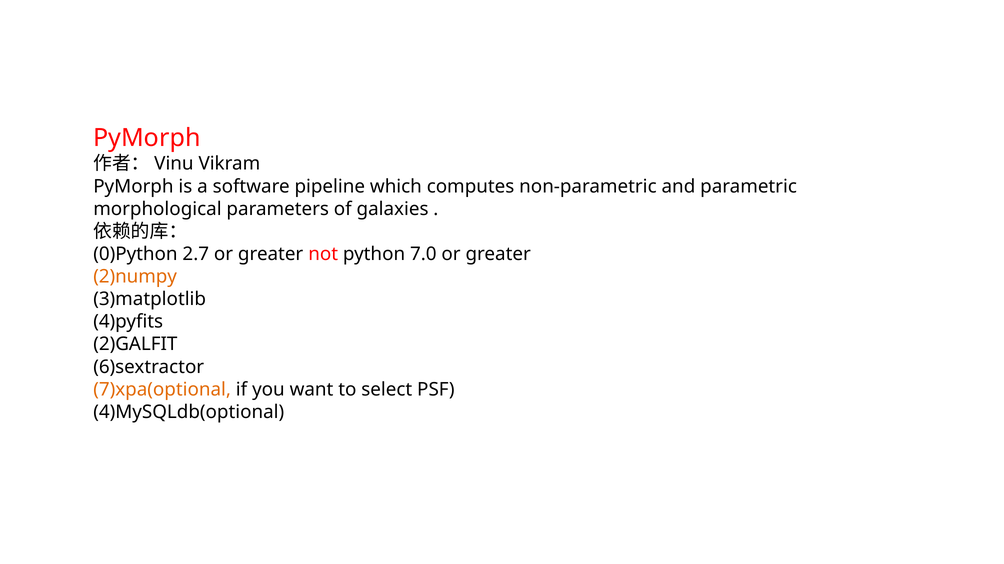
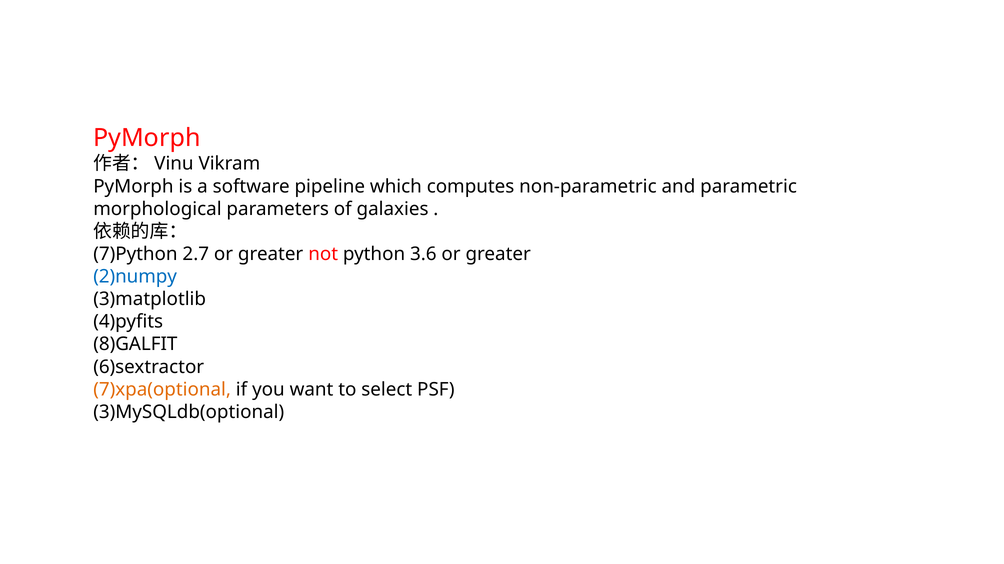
0)Python: 0)Python -> 7)Python
7.0: 7.0 -> 3.6
2)numpy colour: orange -> blue
2)GALFIT: 2)GALFIT -> 8)GALFIT
4)MySQLdb(optional: 4)MySQLdb(optional -> 3)MySQLdb(optional
